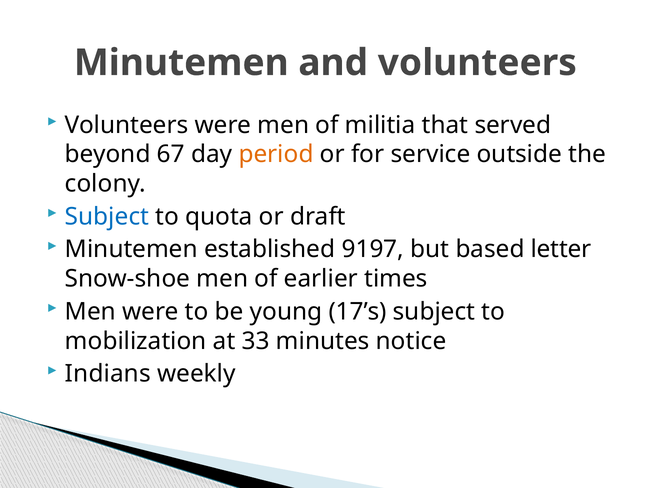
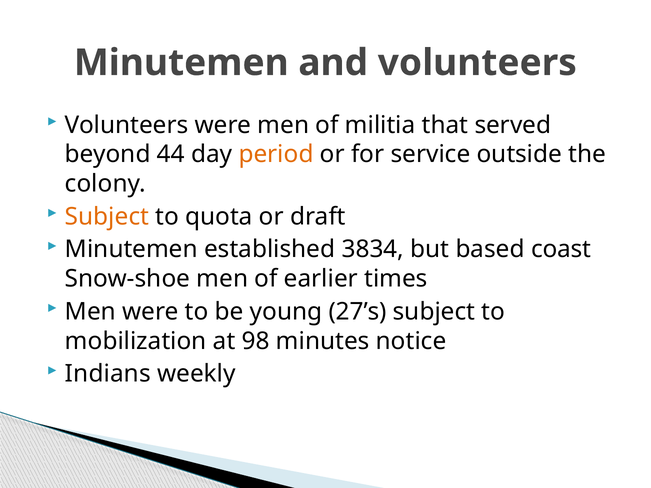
67: 67 -> 44
Subject at (107, 217) colour: blue -> orange
9197: 9197 -> 3834
letter: letter -> coast
17’s: 17’s -> 27’s
33: 33 -> 98
